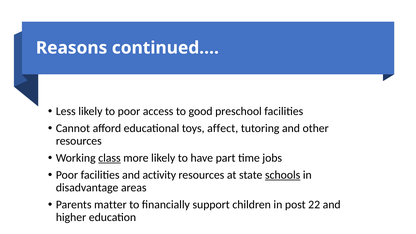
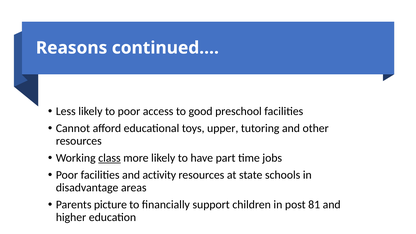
affect: affect -> upper
schools underline: present -> none
matter: matter -> picture
22: 22 -> 81
